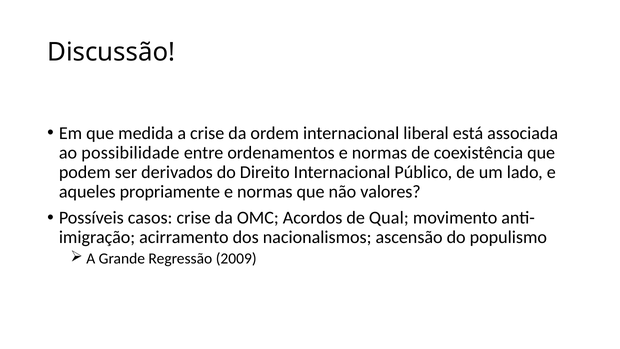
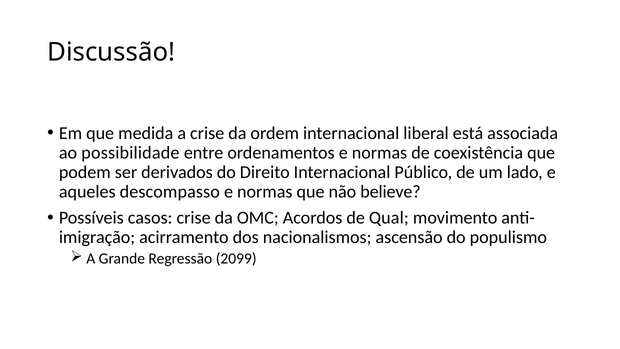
propriamente: propriamente -> descompasso
valores: valores -> believe
2009: 2009 -> 2099
